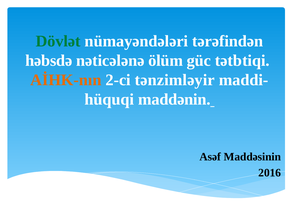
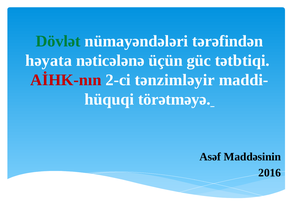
həbsdə: həbsdə -> həyata
ölüm: ölüm -> üçün
AİHK-nın colour: orange -> red
maddənin: maddənin -> törətməyə
